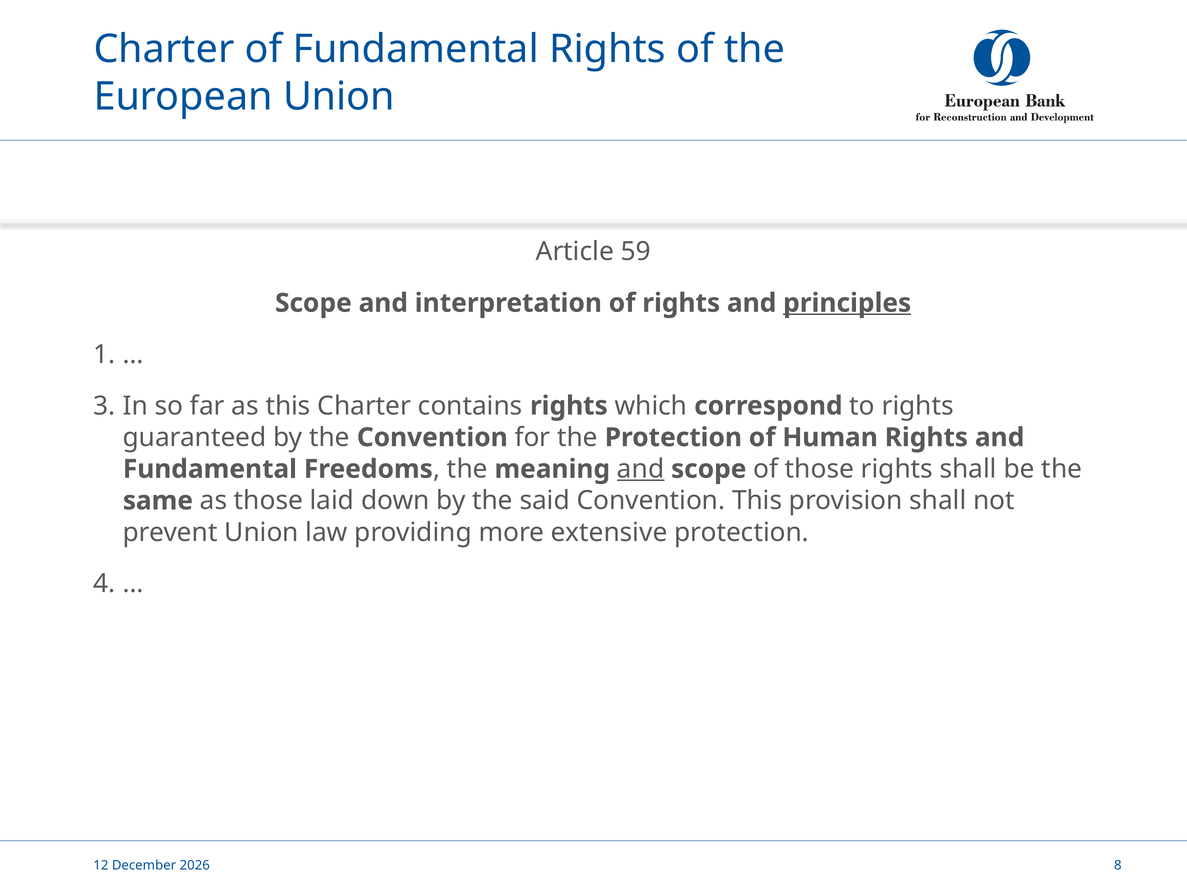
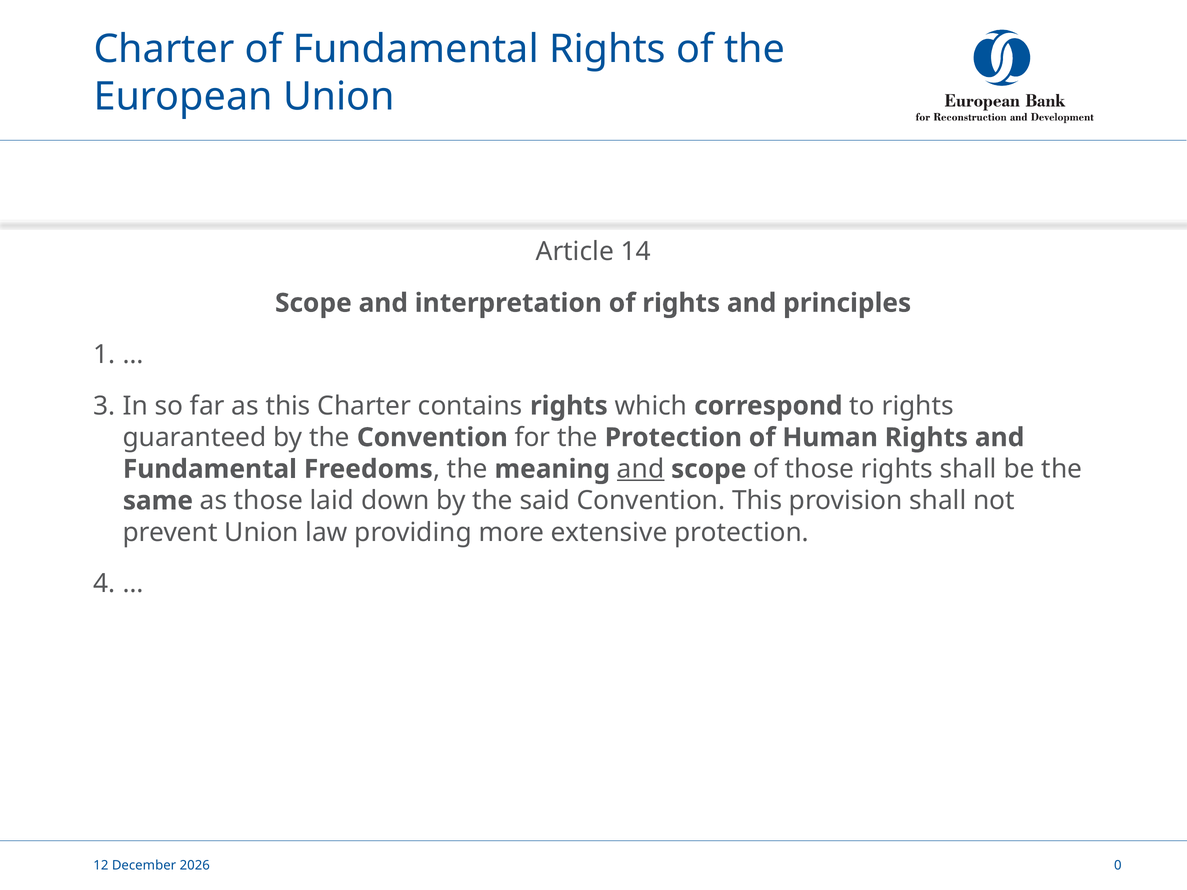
59: 59 -> 14
principles underline: present -> none
8: 8 -> 0
